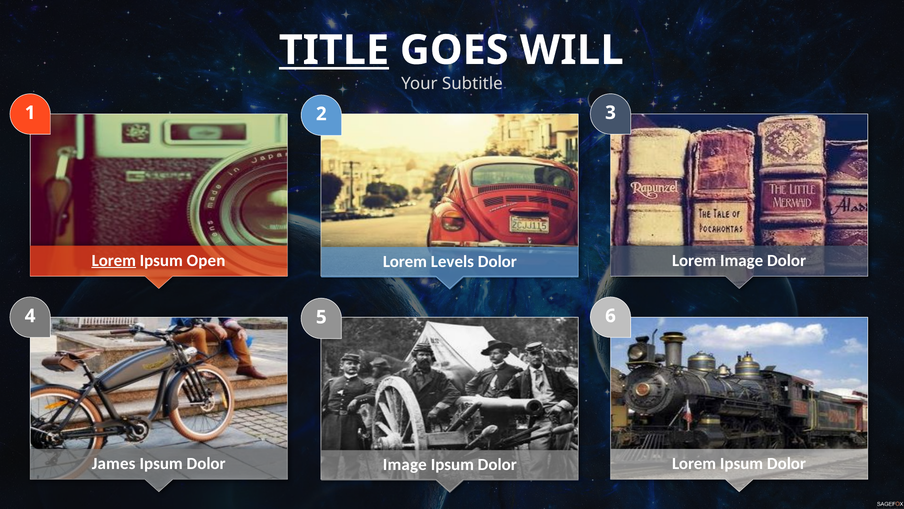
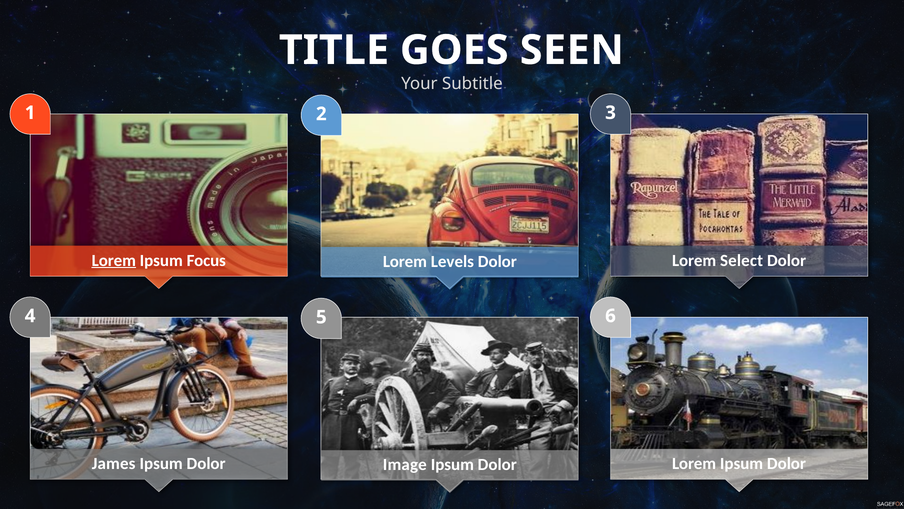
TITLE underline: present -> none
WILL: WILL -> SEEN
Open: Open -> Focus
Lorem Image: Image -> Select
